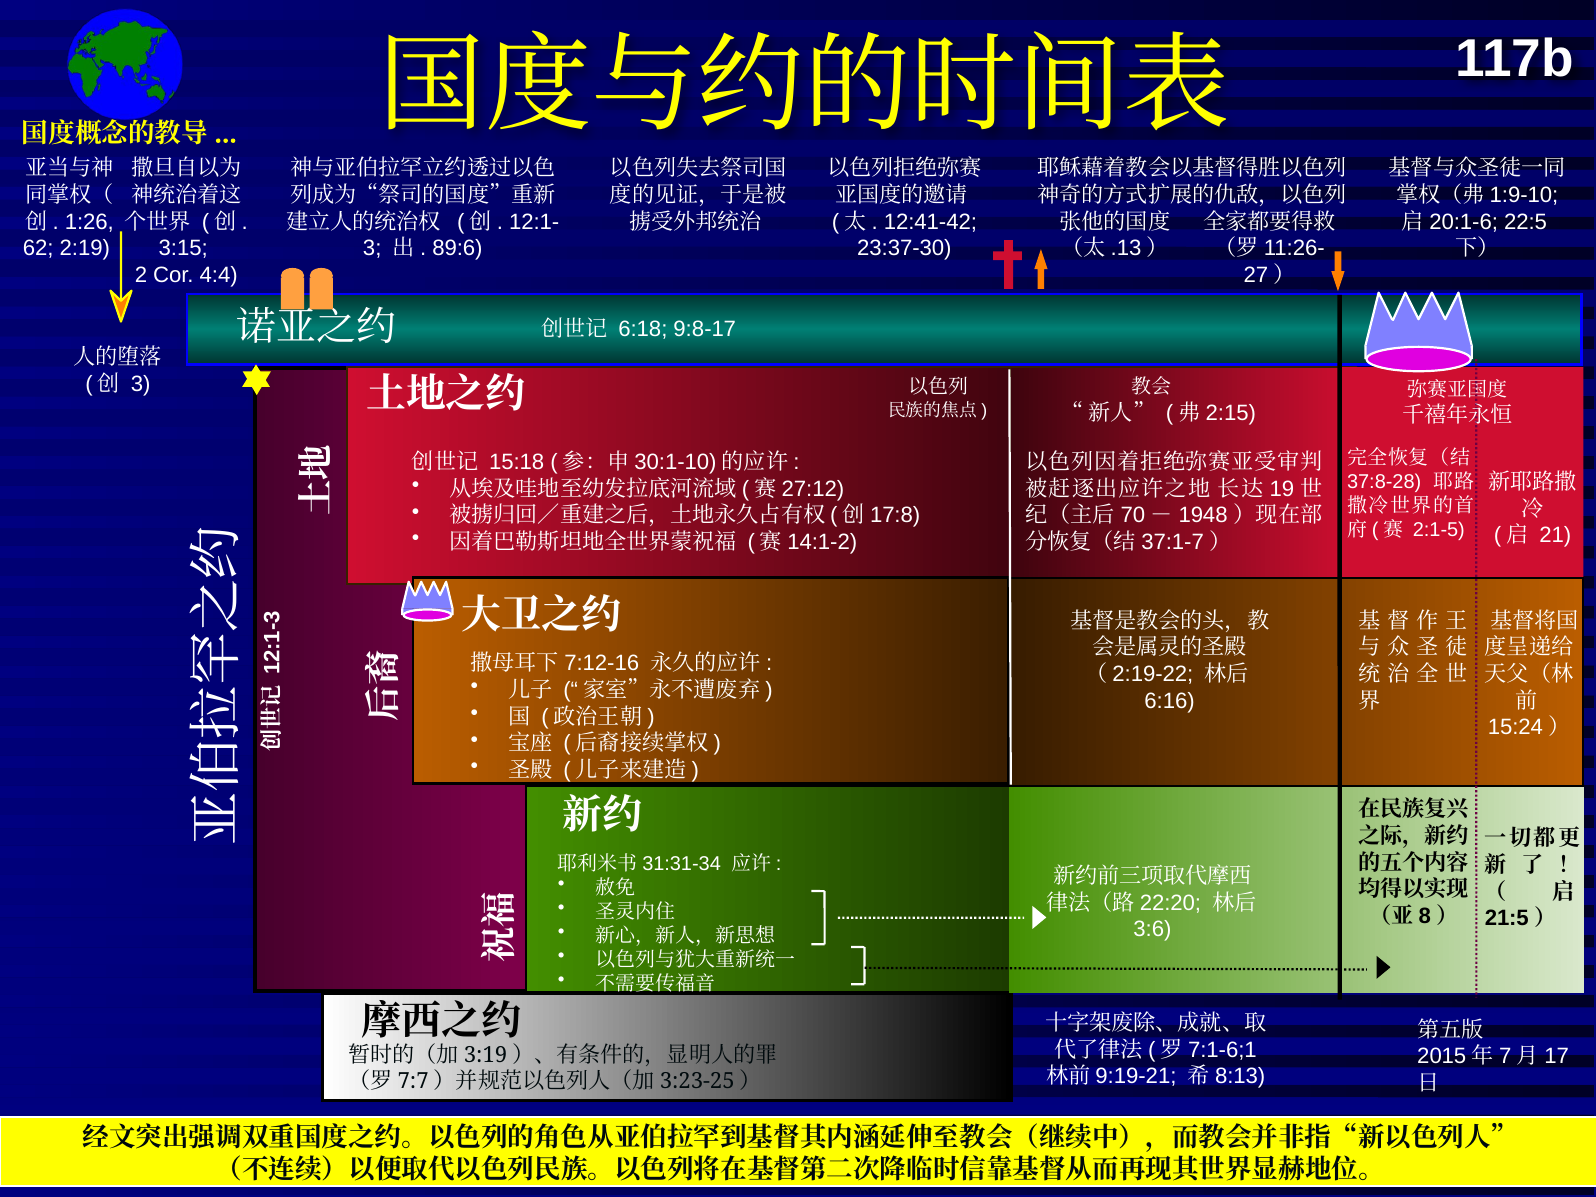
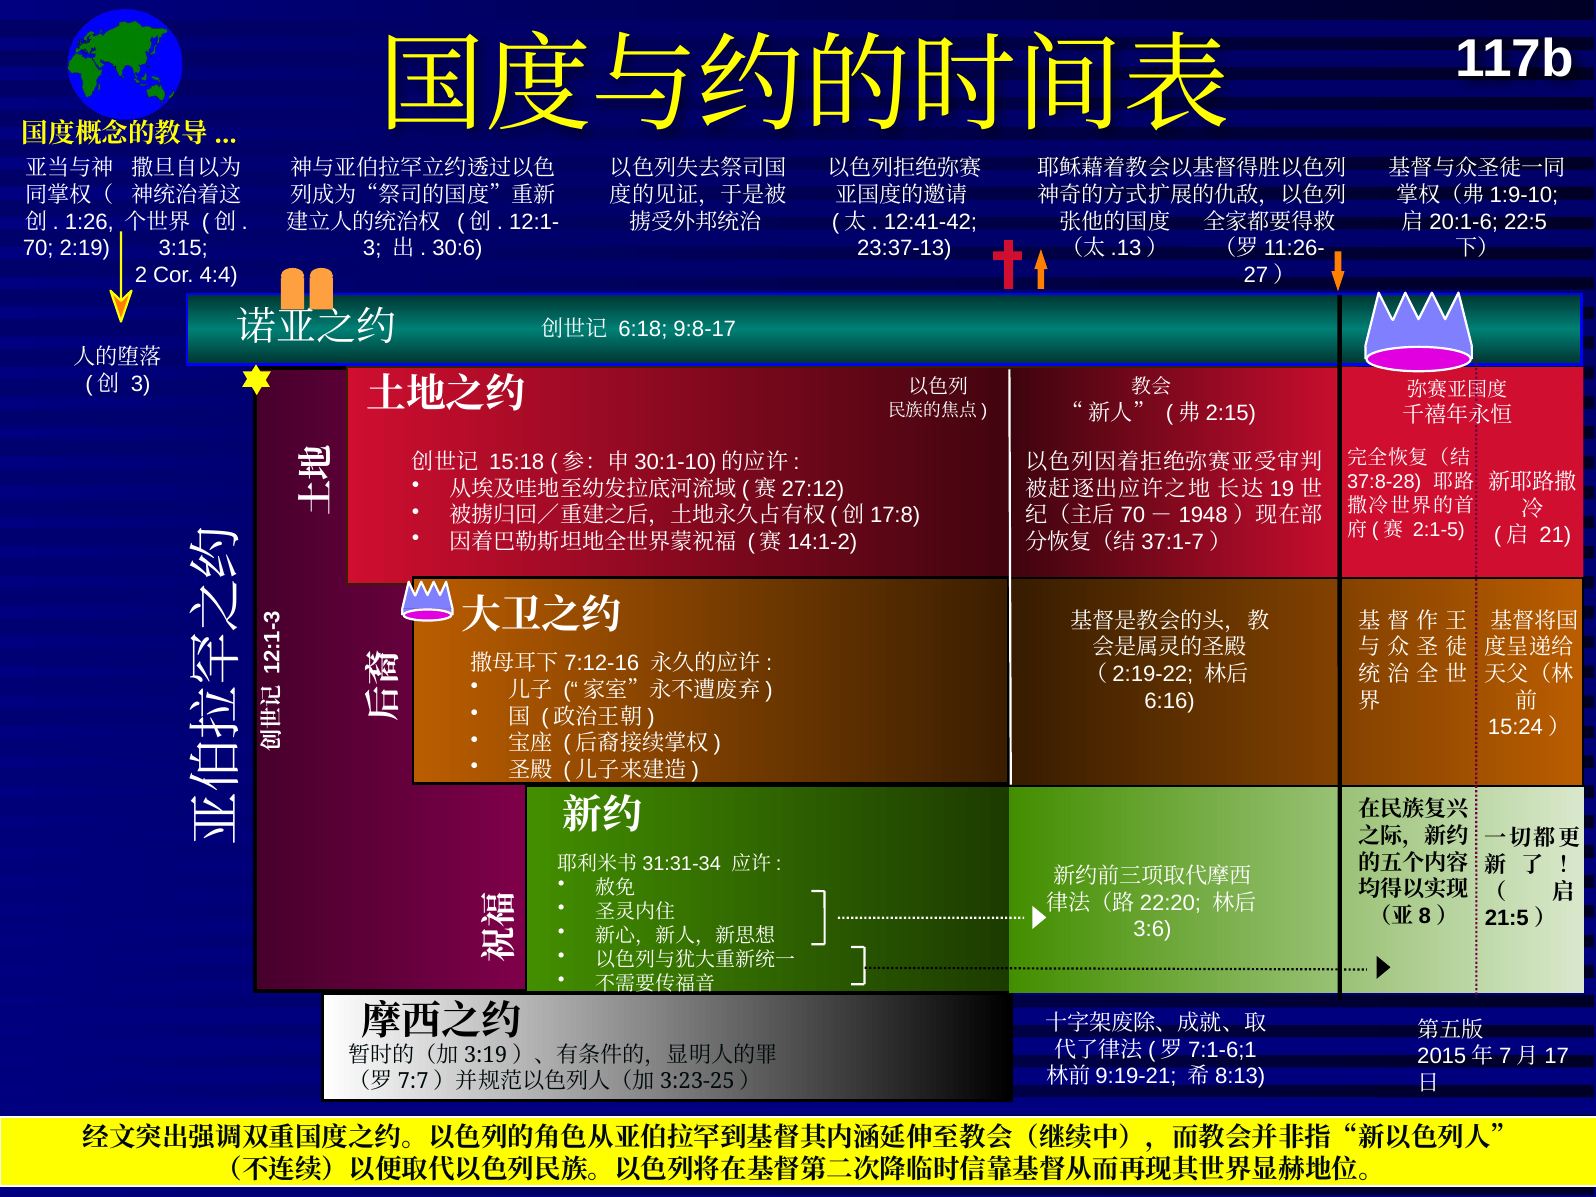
62: 62 -> 70
89:6: 89:6 -> 30:6
23:37-30: 23:37-30 -> 23:37-13
